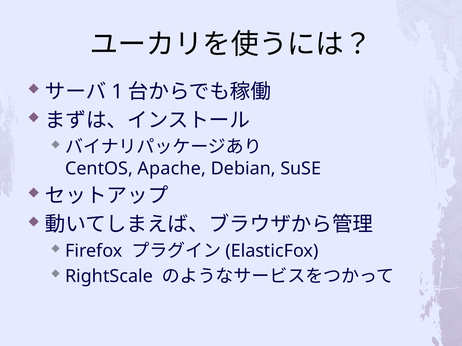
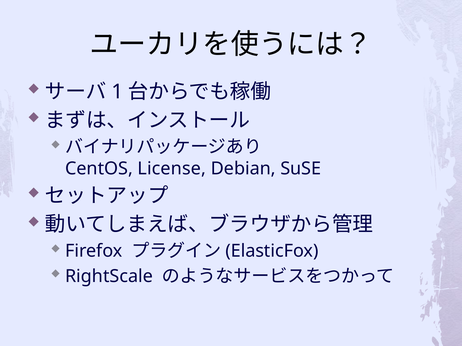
Apache: Apache -> License
